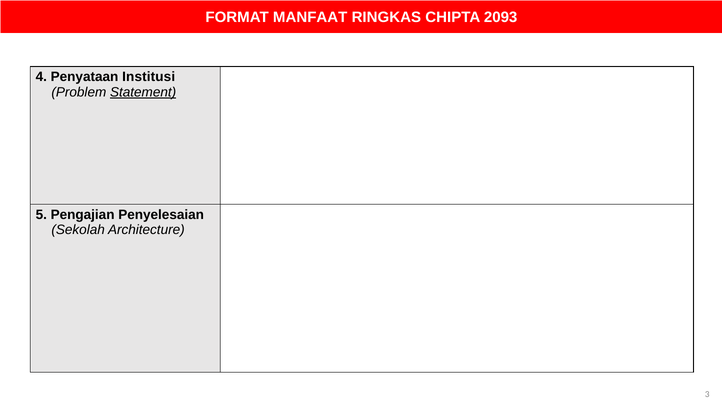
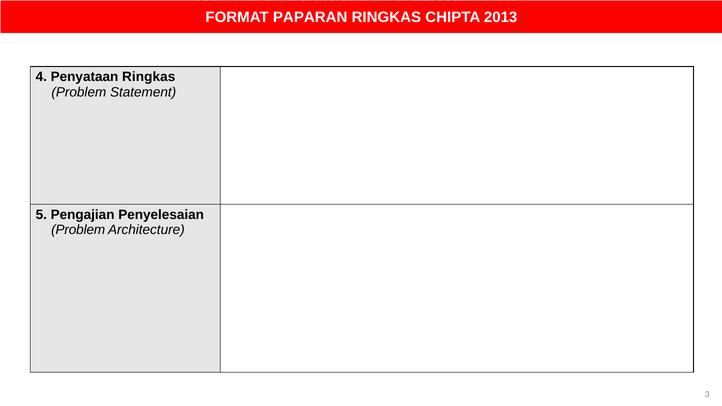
MANFAAT: MANFAAT -> PAPARAN
2093: 2093 -> 2013
Penyataan Institusi: Institusi -> Ringkas
Statement underline: present -> none
Sekolah at (78, 230): Sekolah -> Problem
